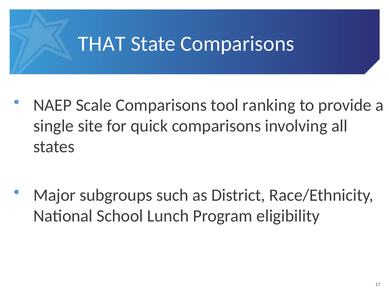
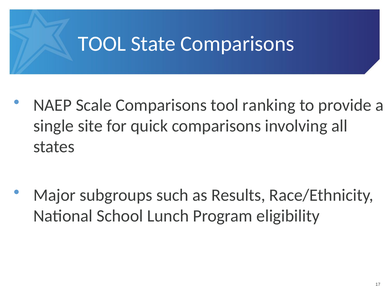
THAT at (102, 44): THAT -> TOOL
District: District -> Results
